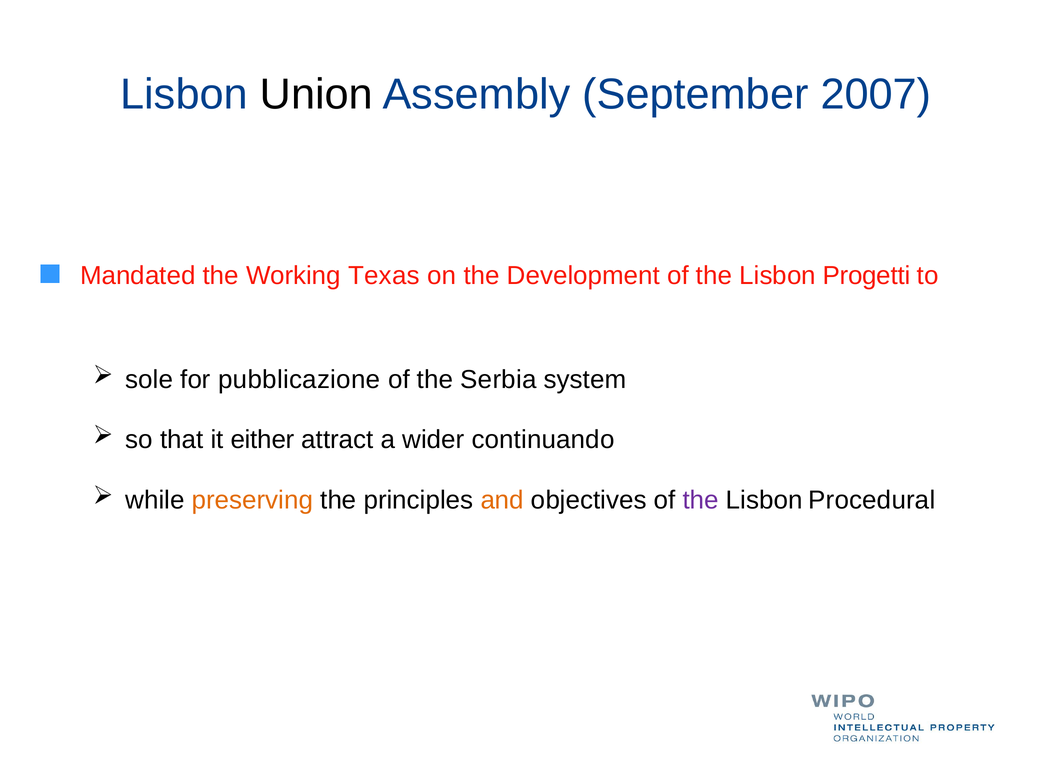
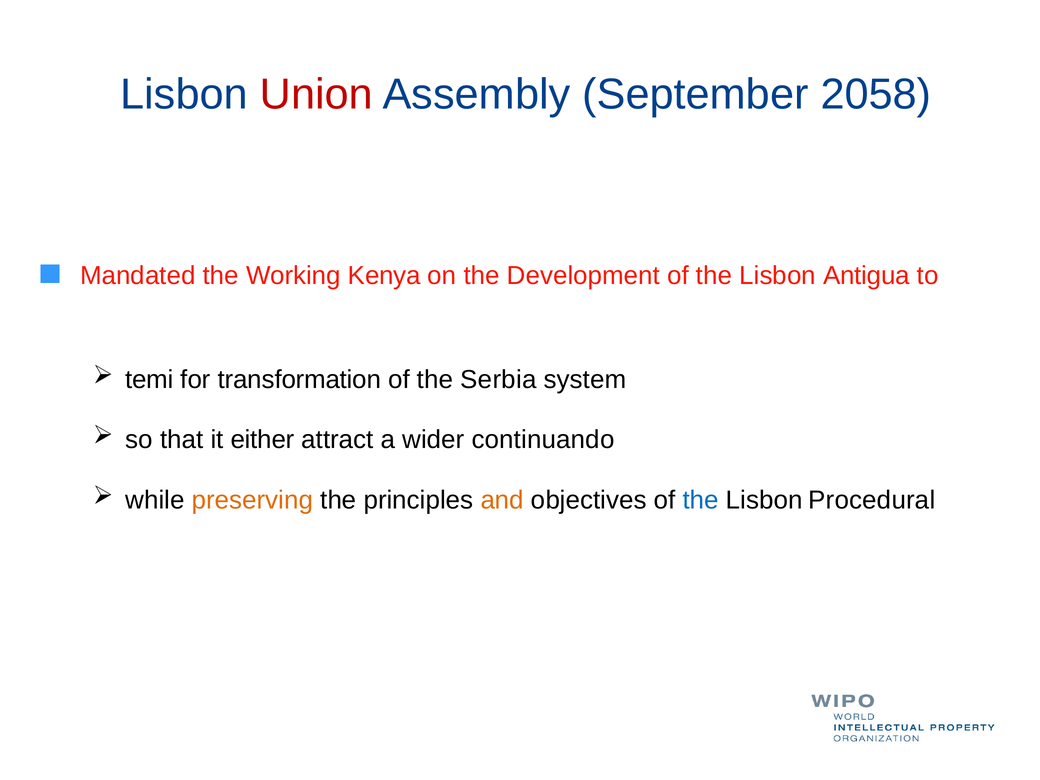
Union colour: black -> red
2007: 2007 -> 2058
Texas: Texas -> Kenya
Progetti: Progetti -> Antigua
sole: sole -> temi
pubblicazione: pubblicazione -> transformation
the at (701, 500) colour: purple -> blue
